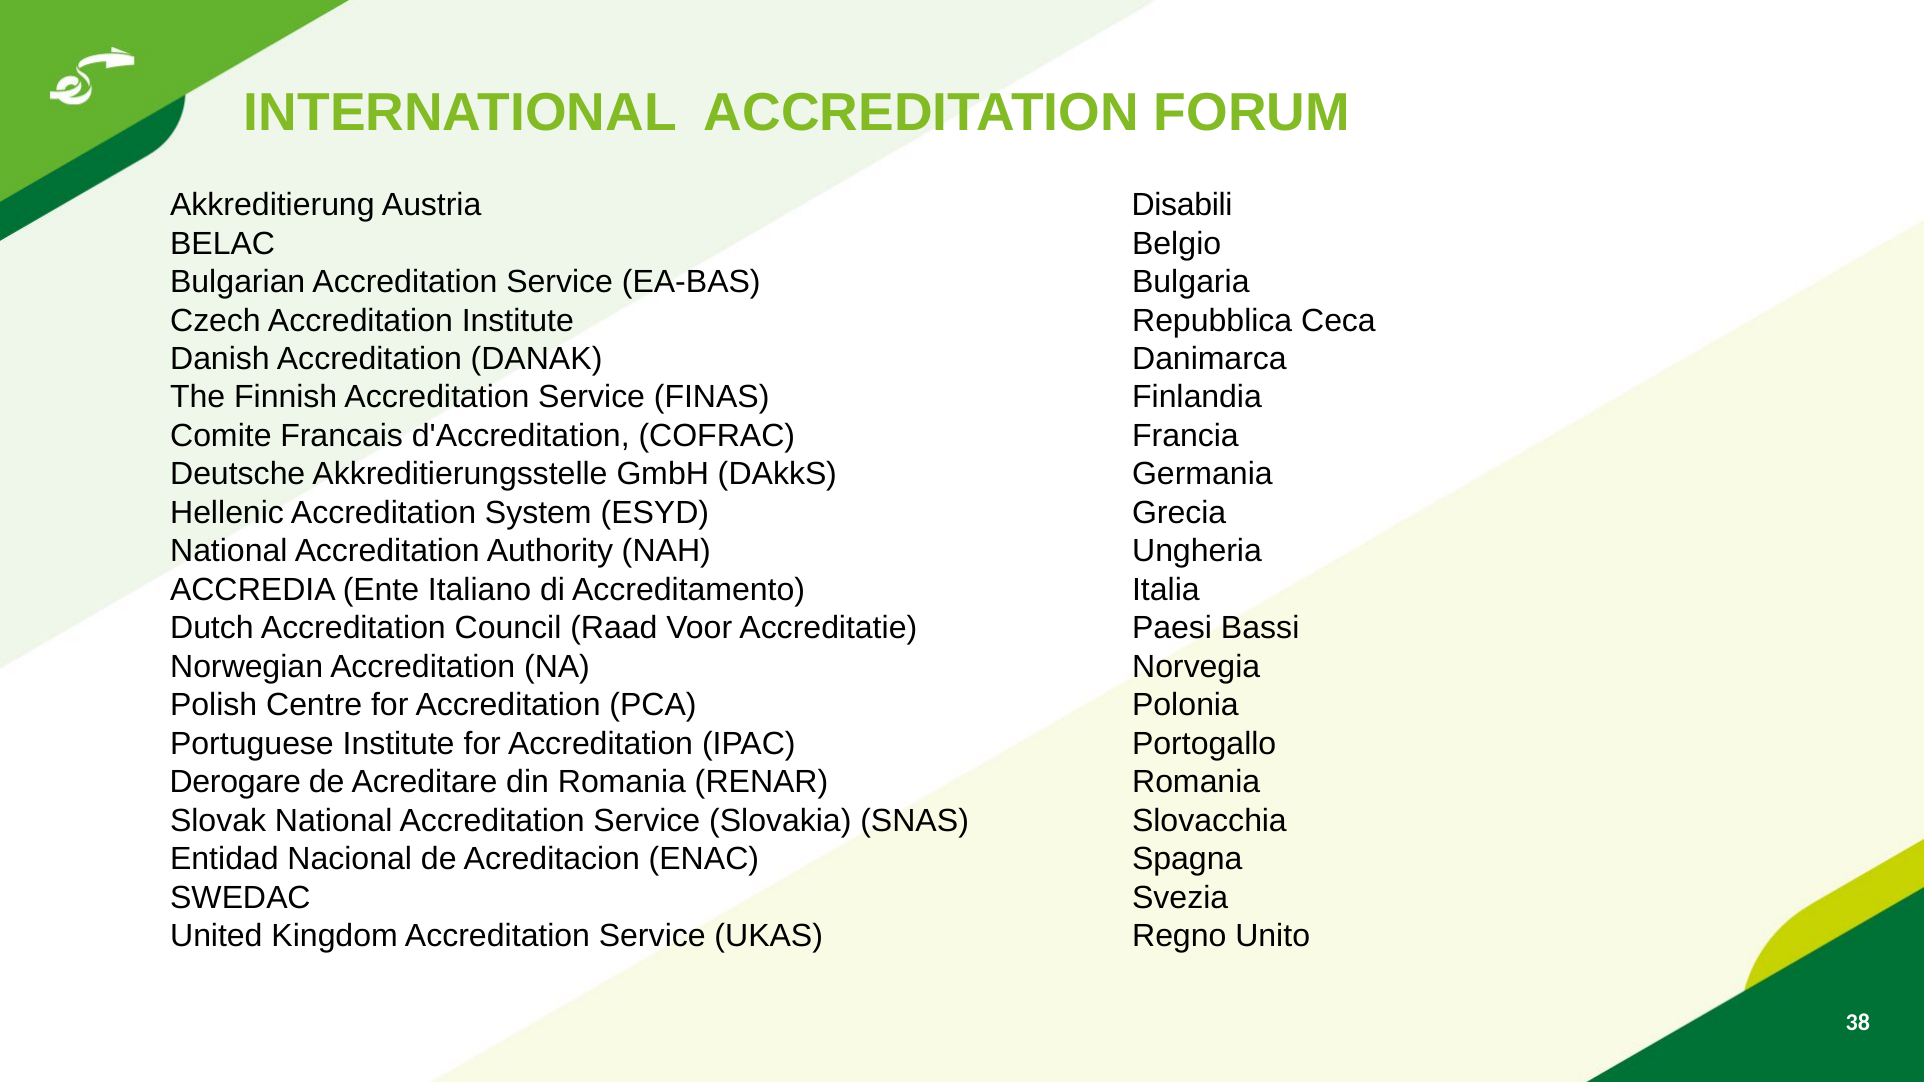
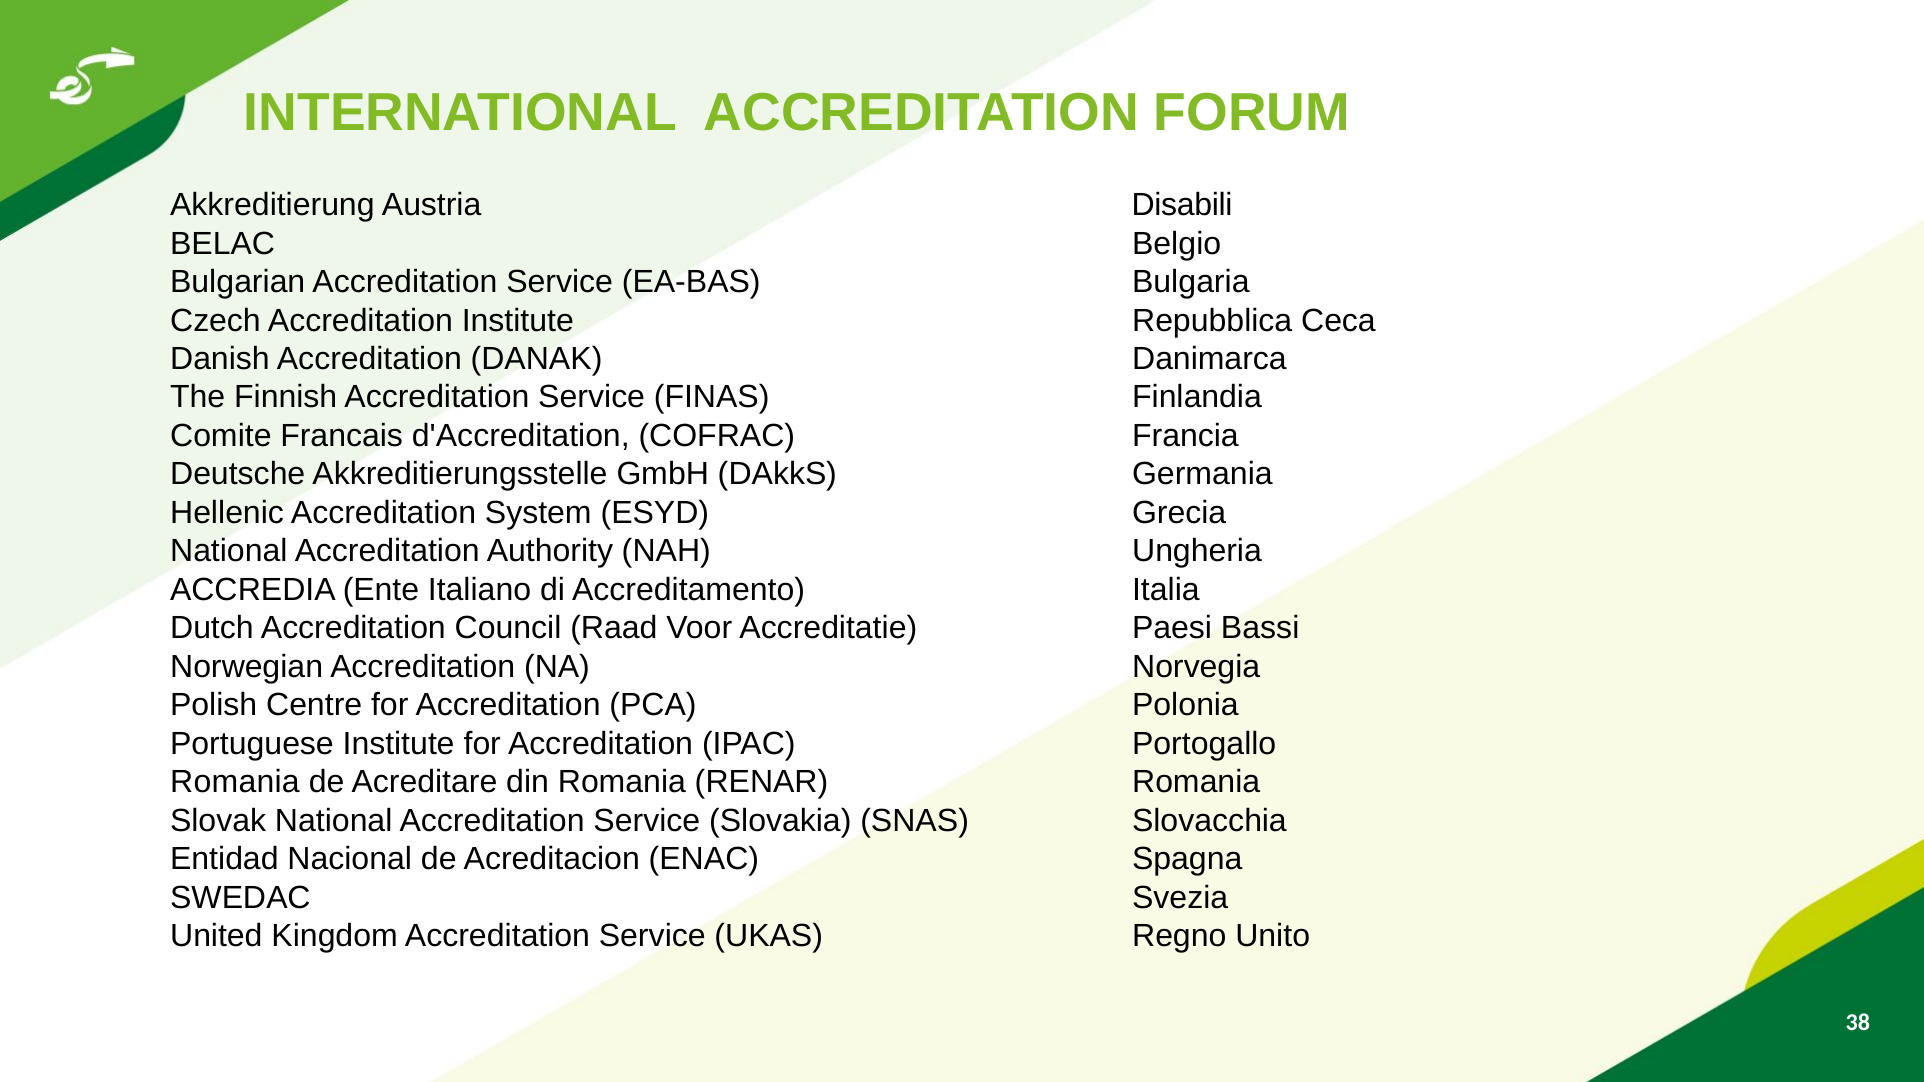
Derogare at (235, 782): Derogare -> Romania
